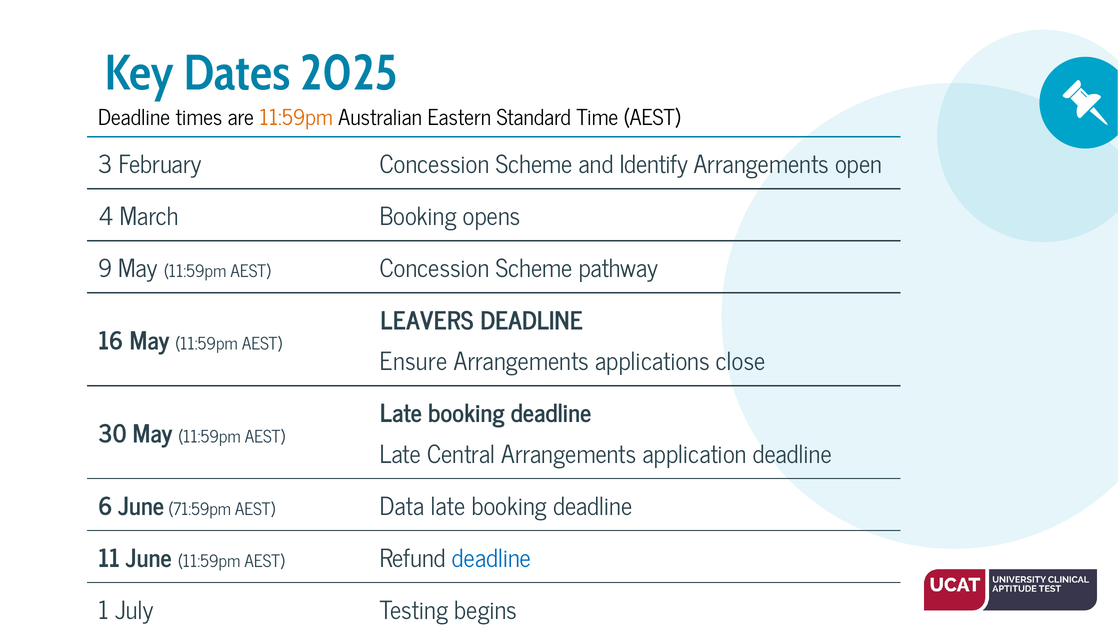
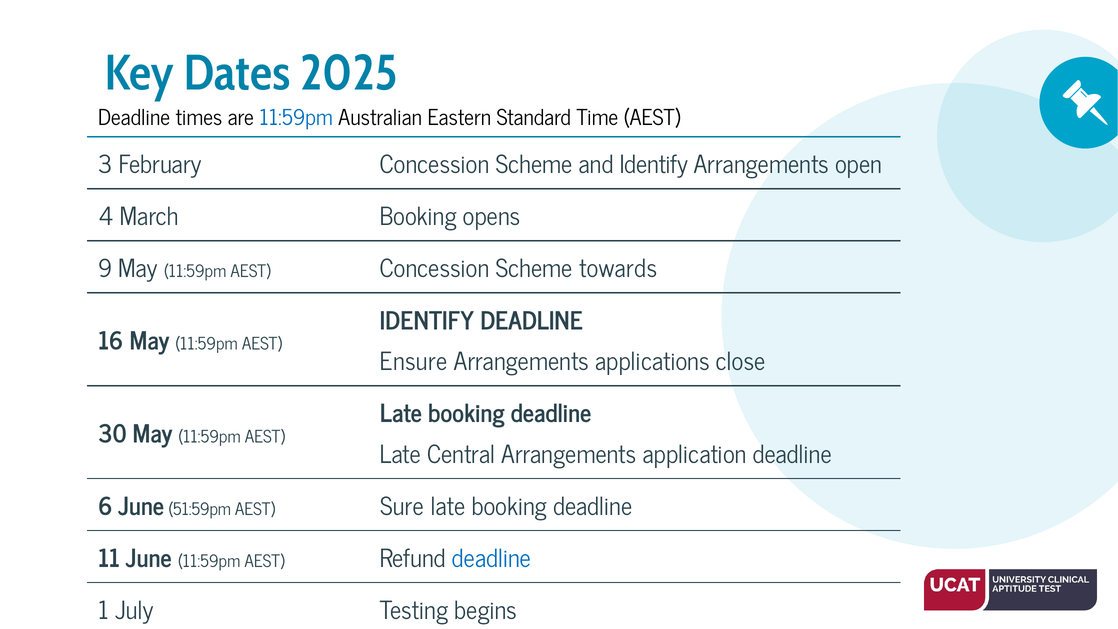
11:59pm at (296, 118) colour: orange -> blue
pathway: pathway -> towards
LEAVERS at (427, 321): LEAVERS -> IDENTIFY
71:59pm: 71:59pm -> 51:59pm
Data: Data -> Sure
